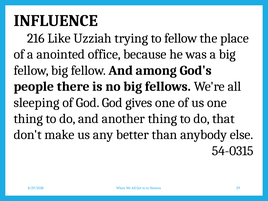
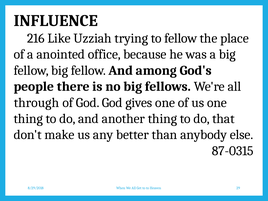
sleeping: sleeping -> through
54-0315: 54-0315 -> 87-0315
